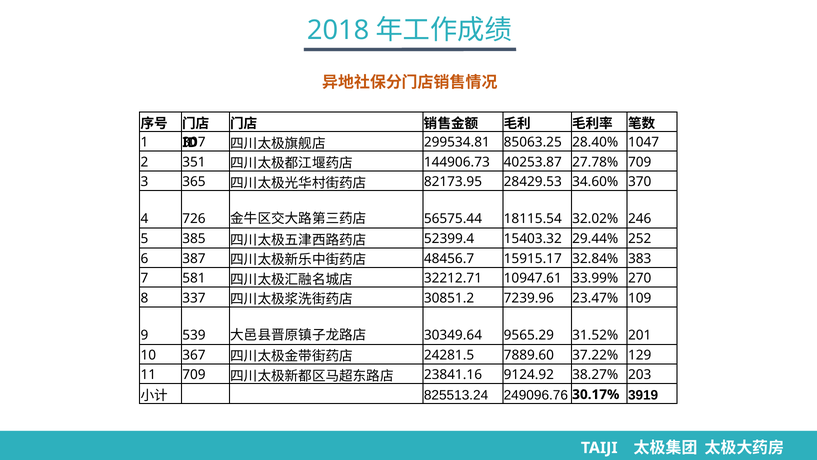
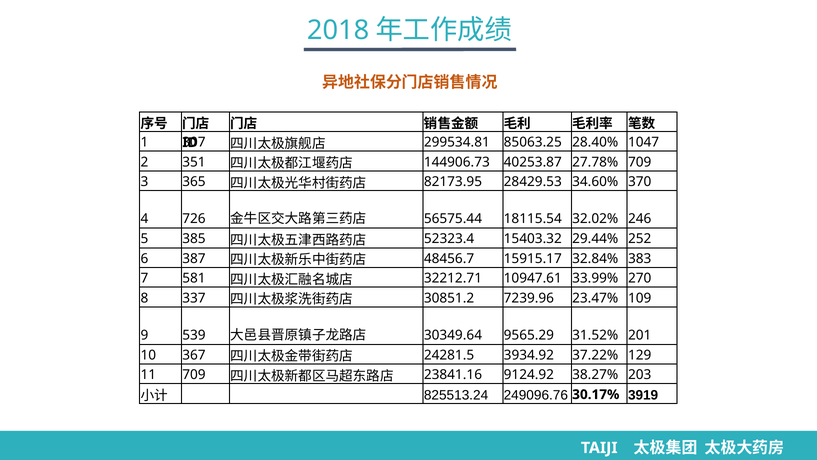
52399.4: 52399.4 -> 52323.4
7889.60: 7889.60 -> 3934.92
